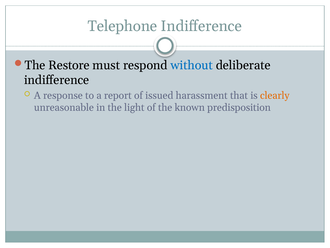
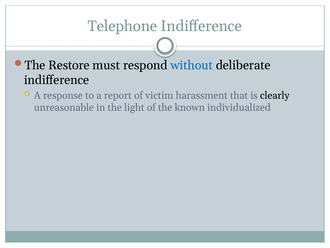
issued: issued -> victim
clearly colour: orange -> black
predisposition: predisposition -> individualized
